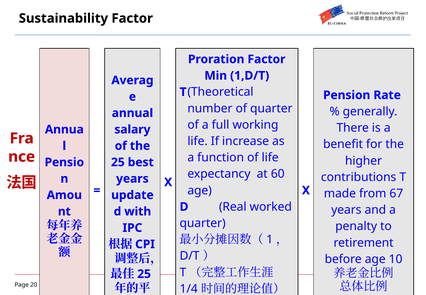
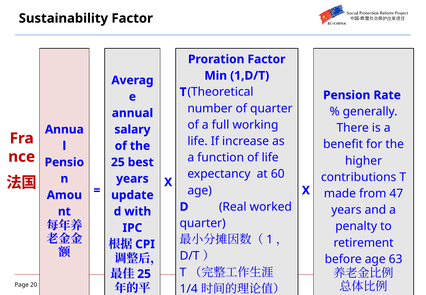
67: 67 -> 47
10: 10 -> 63
